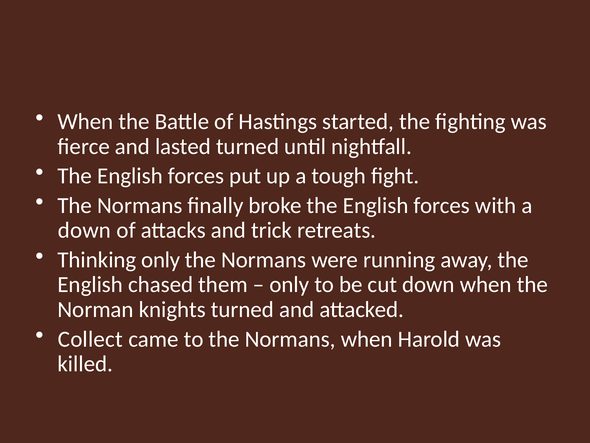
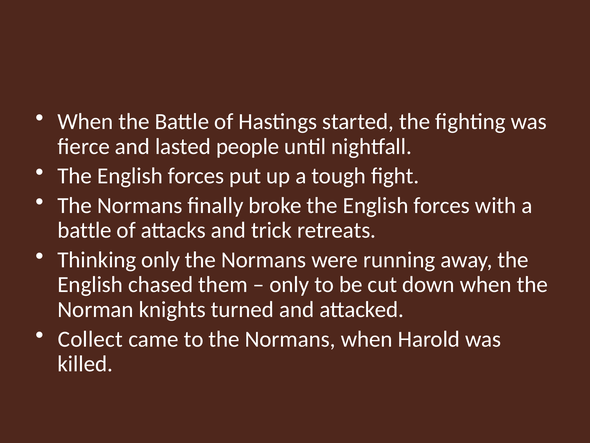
lasted turned: turned -> people
down at (84, 230): down -> battle
